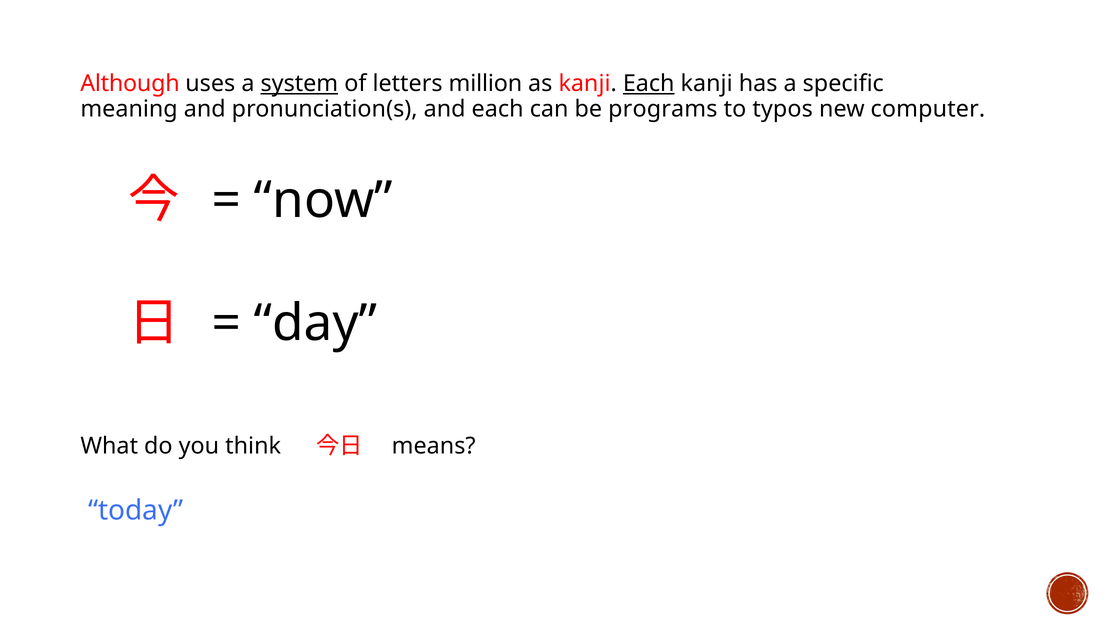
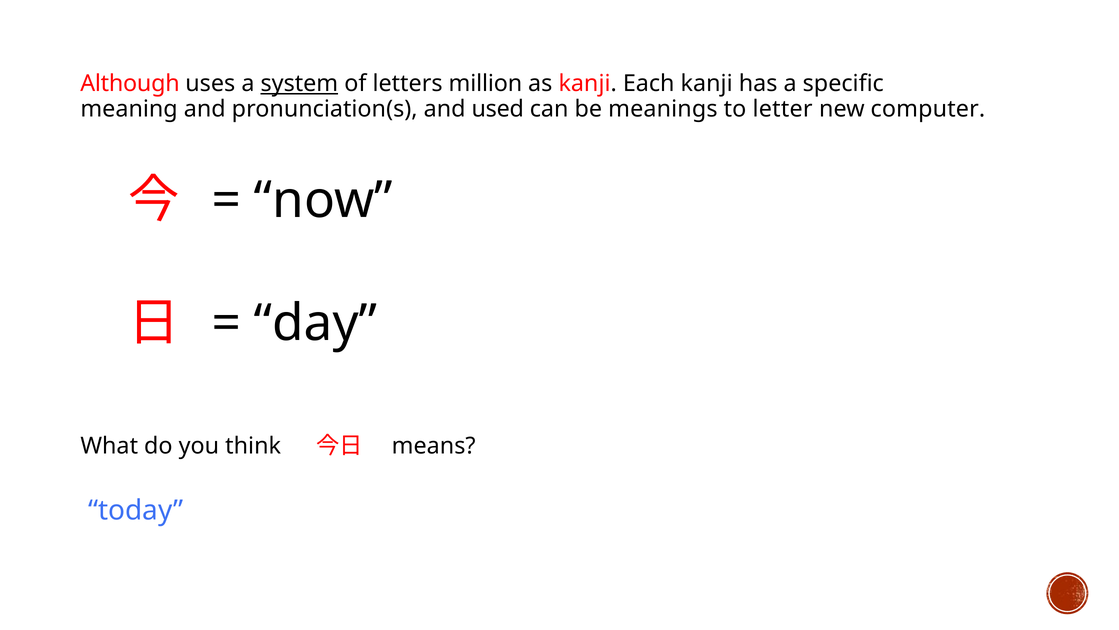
Each at (649, 84) underline: present -> none
and each: each -> used
programs: programs -> meanings
typos: typos -> letter
